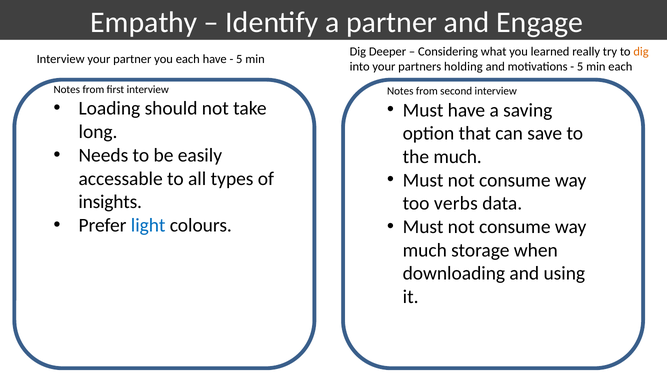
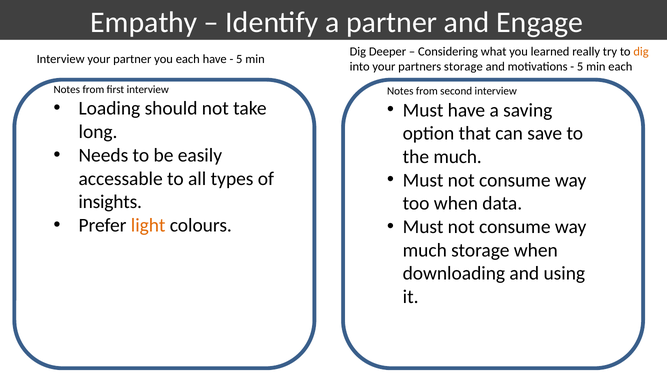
partners holding: holding -> storage
too verbs: verbs -> when
light colour: blue -> orange
